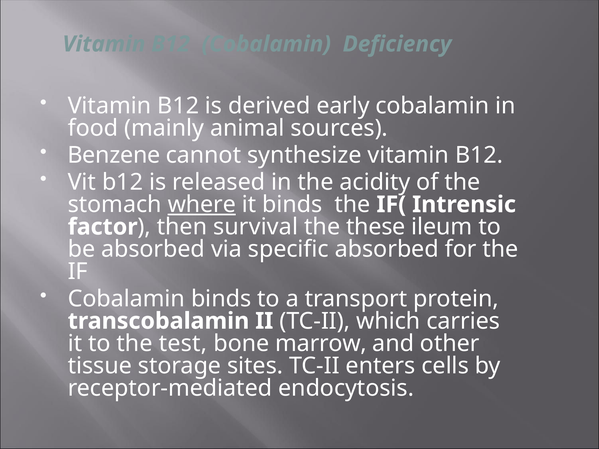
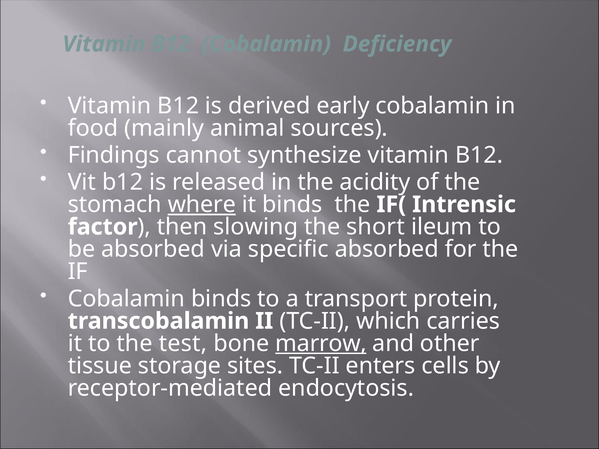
Benzene: Benzene -> Findings
survival: survival -> slowing
these: these -> short
marrow underline: none -> present
